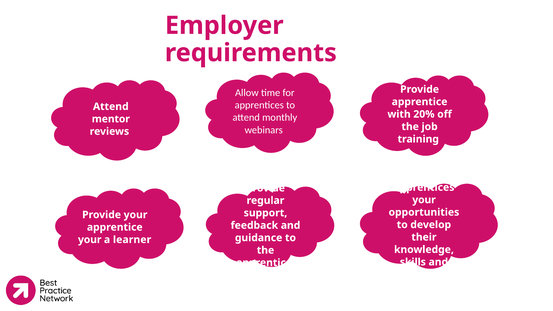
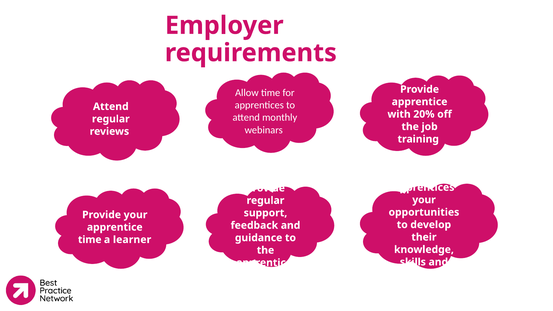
mentor at (111, 119): mentor -> regular
your at (90, 240): your -> time
